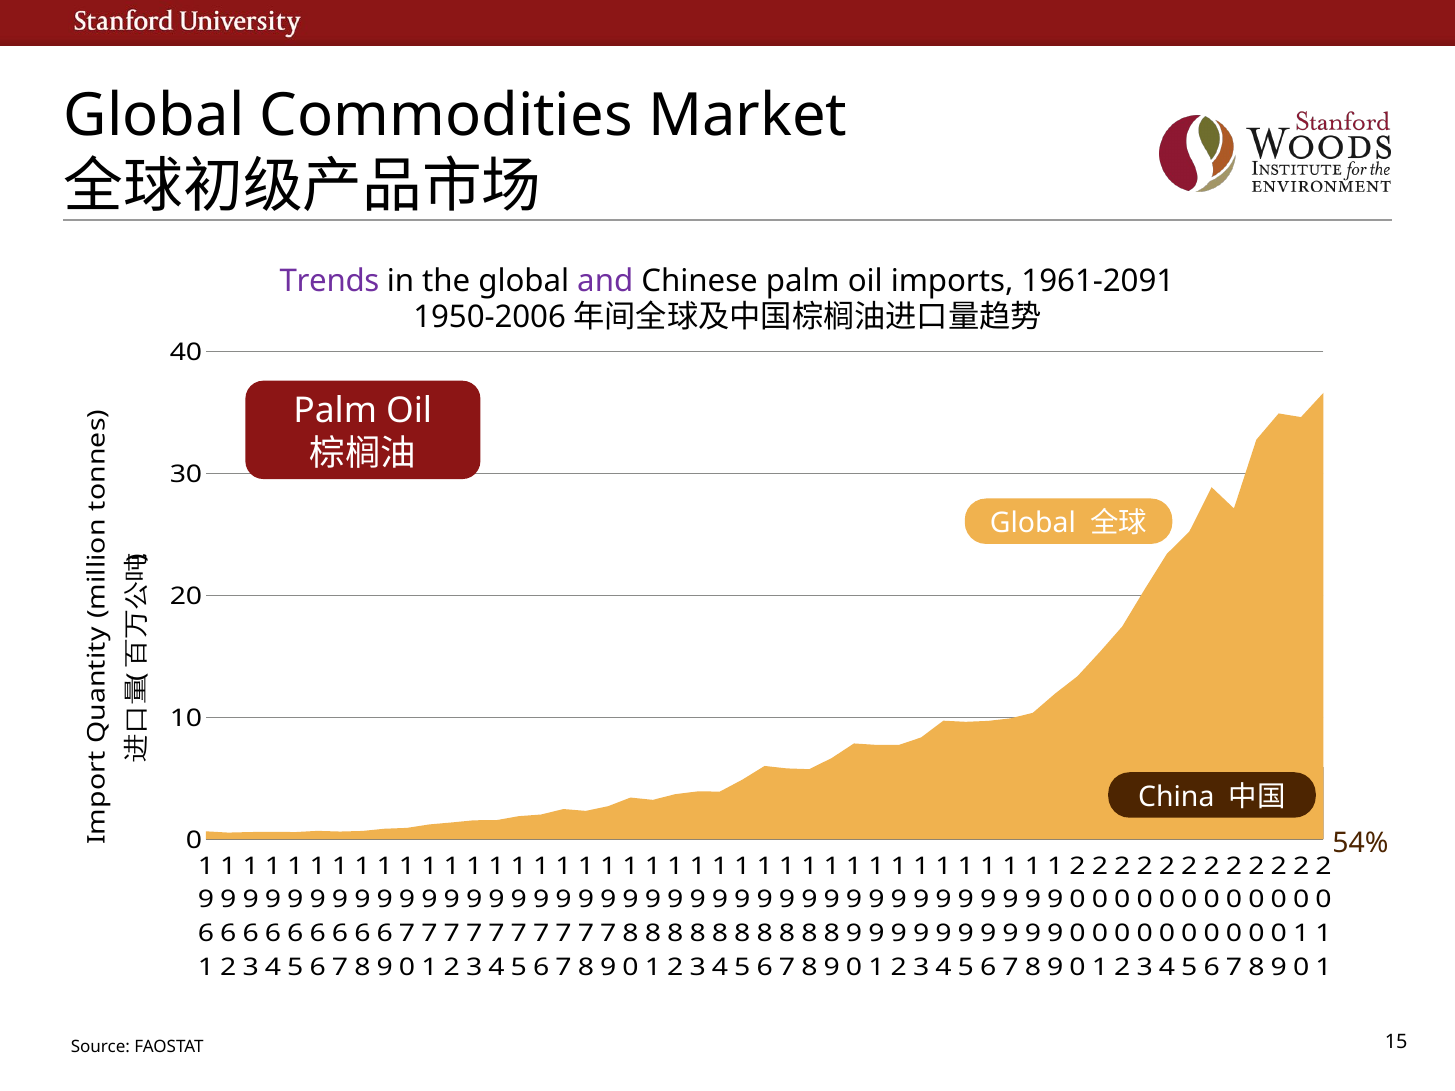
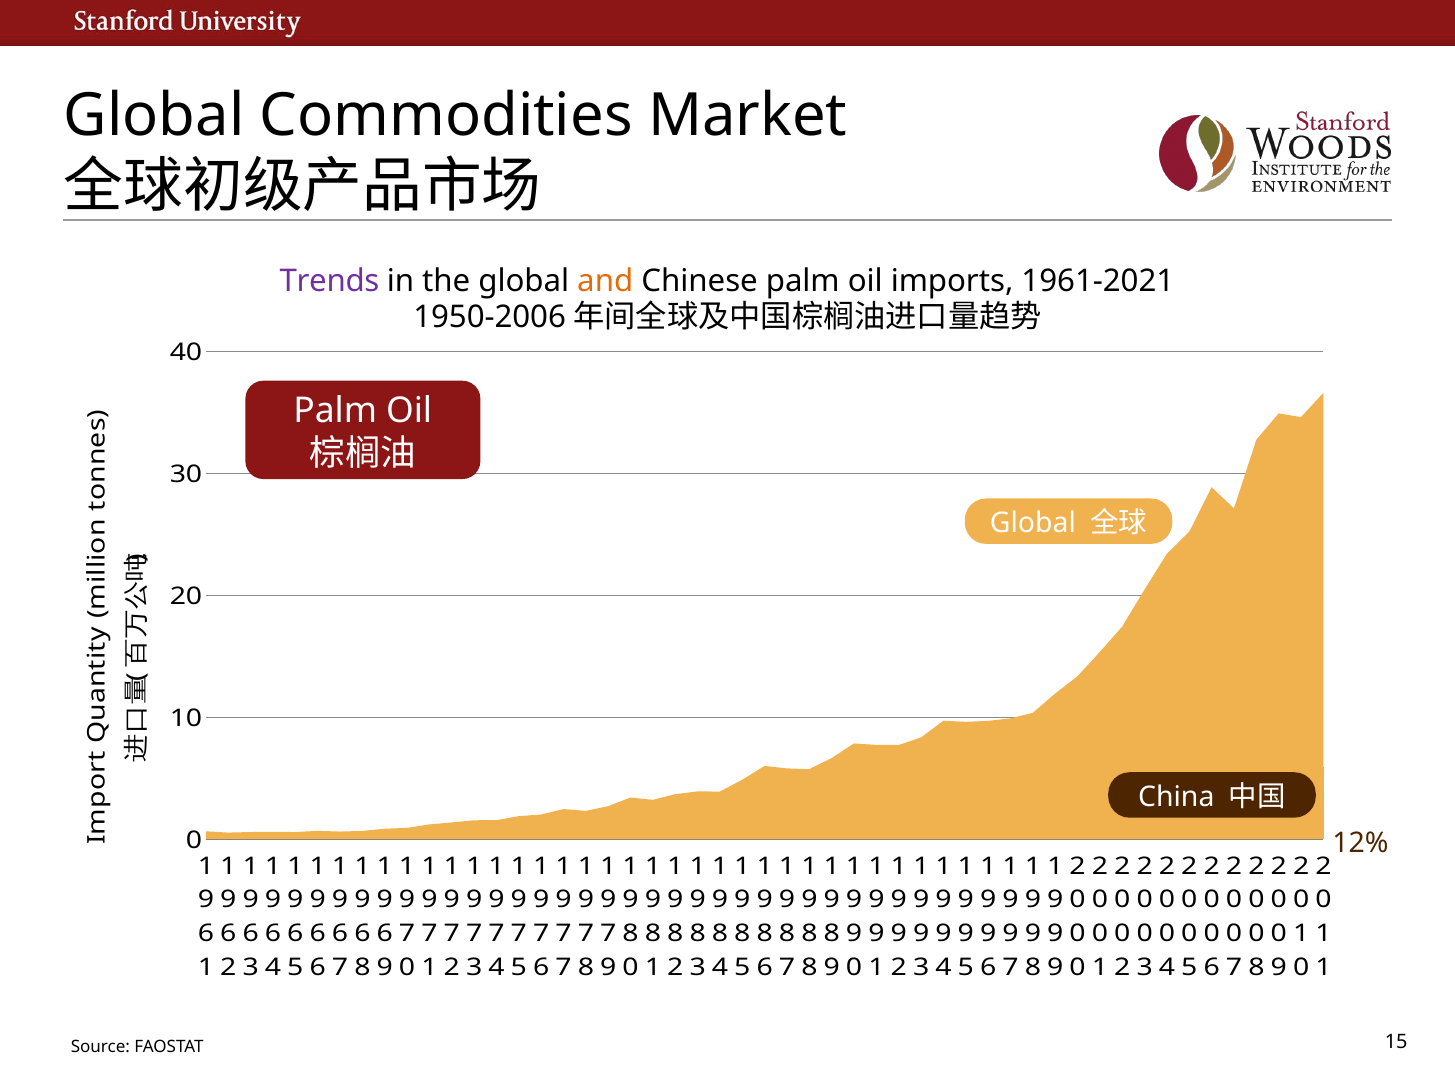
and colour: purple -> orange
1961-2091: 1961-2091 -> 1961-2021
54%: 54% -> 12%
